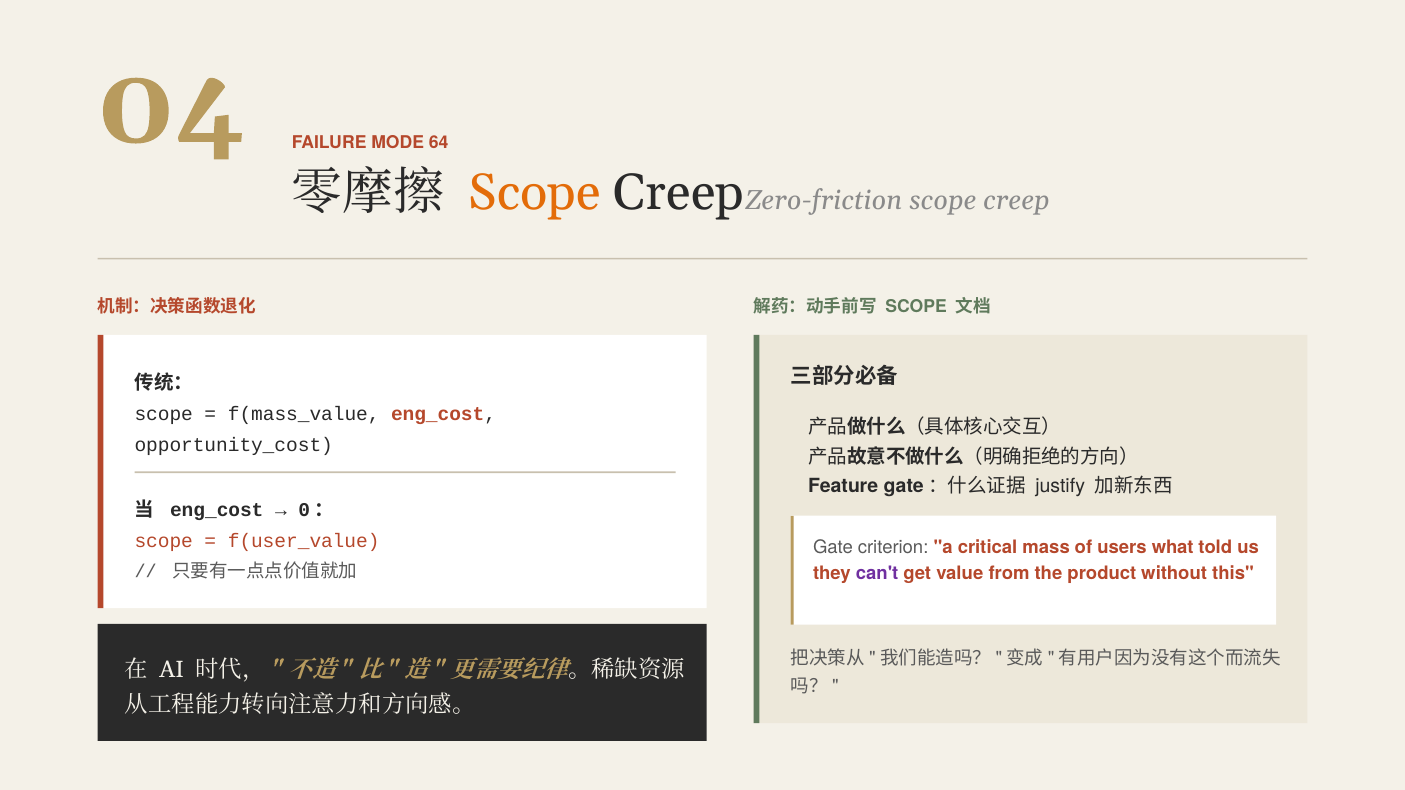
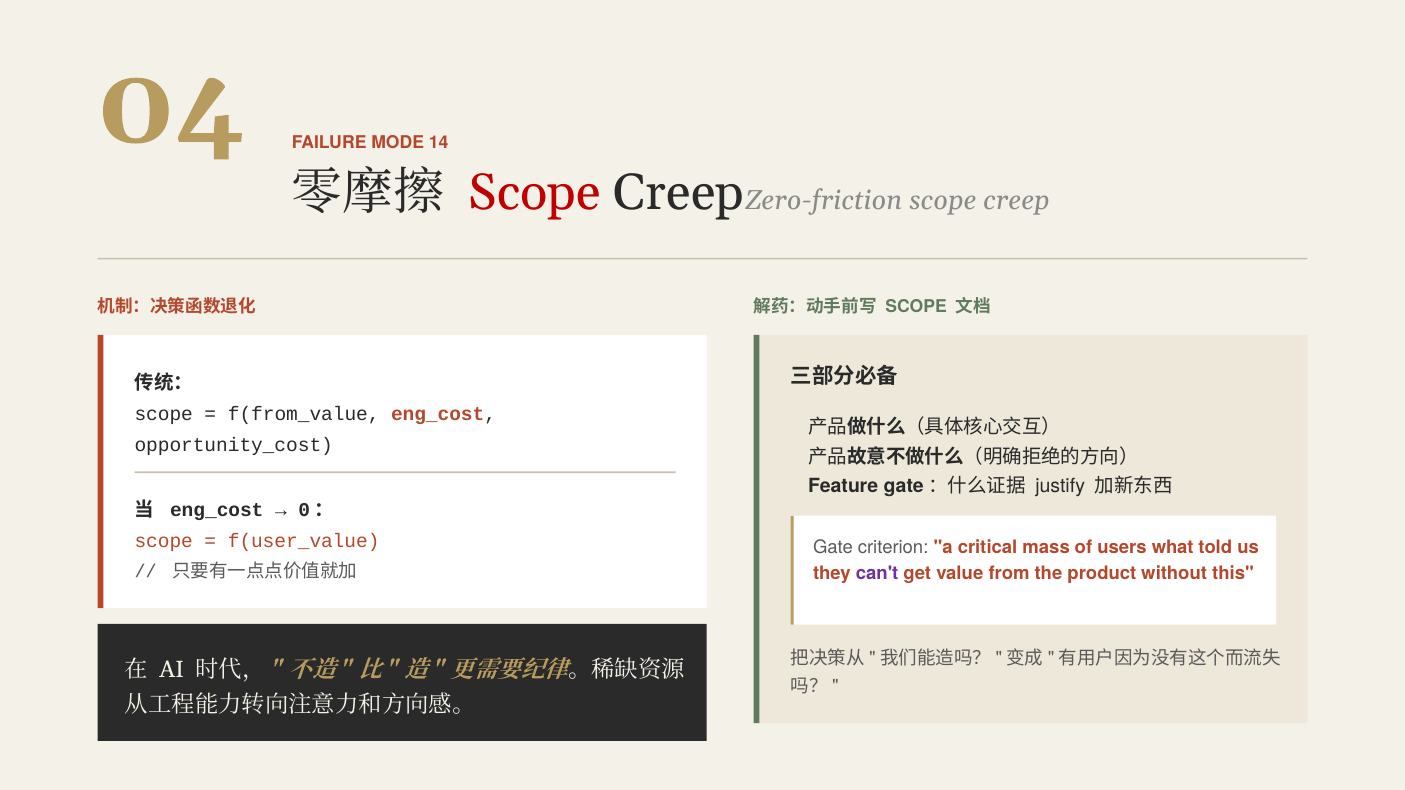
64: 64 -> 14
Scope at (535, 193) colour: orange -> red
f(mass_value: f(mass_value -> f(from_value
